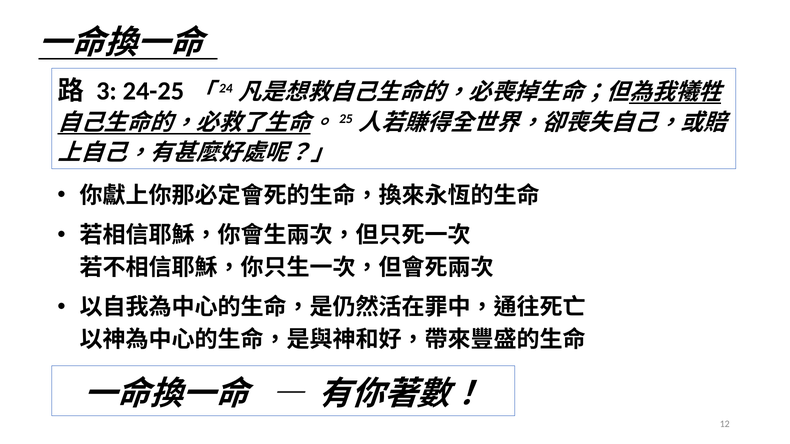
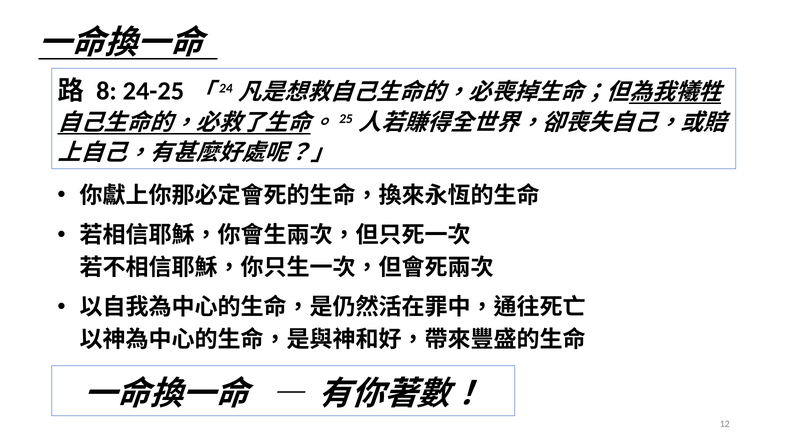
3: 3 -> 8
